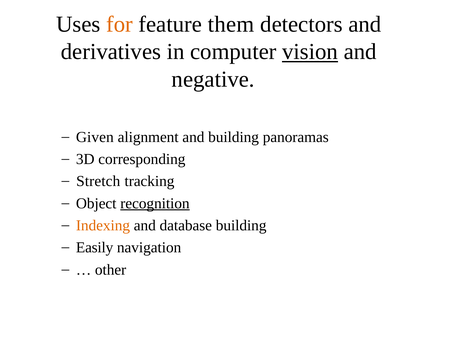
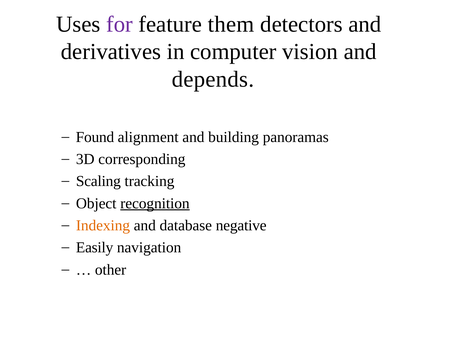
for colour: orange -> purple
vision underline: present -> none
negative: negative -> depends
Given: Given -> Found
Stretch: Stretch -> Scaling
database building: building -> negative
